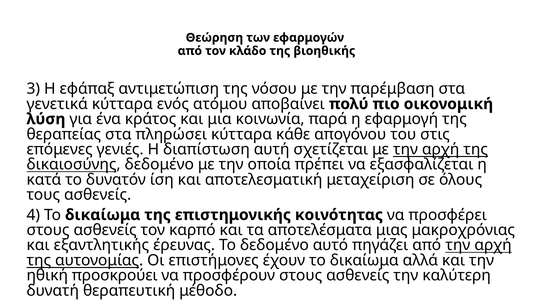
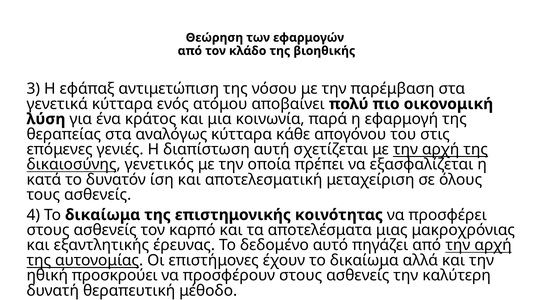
πληρώσει: πληρώσει -> αναλόγως
δικαιοσύνης δεδομένο: δεδομένο -> γενετικός
